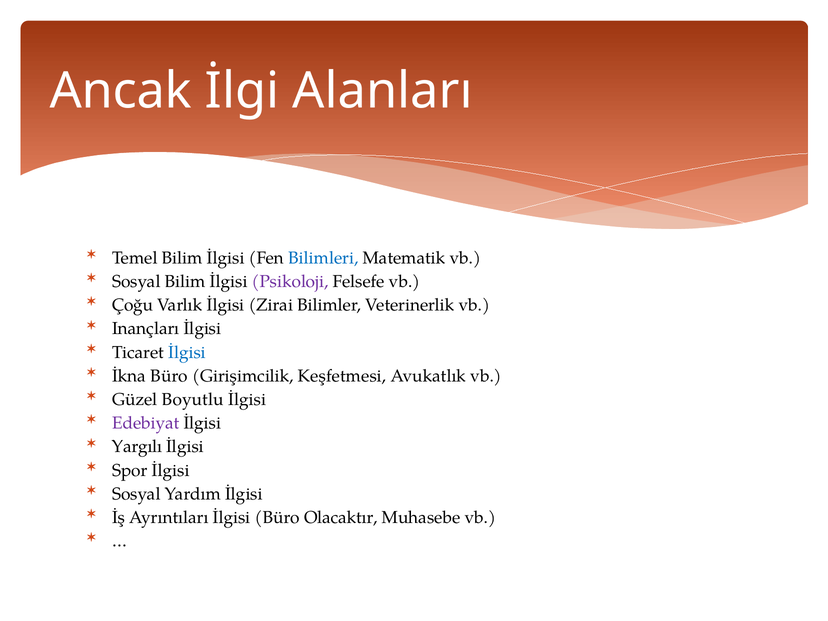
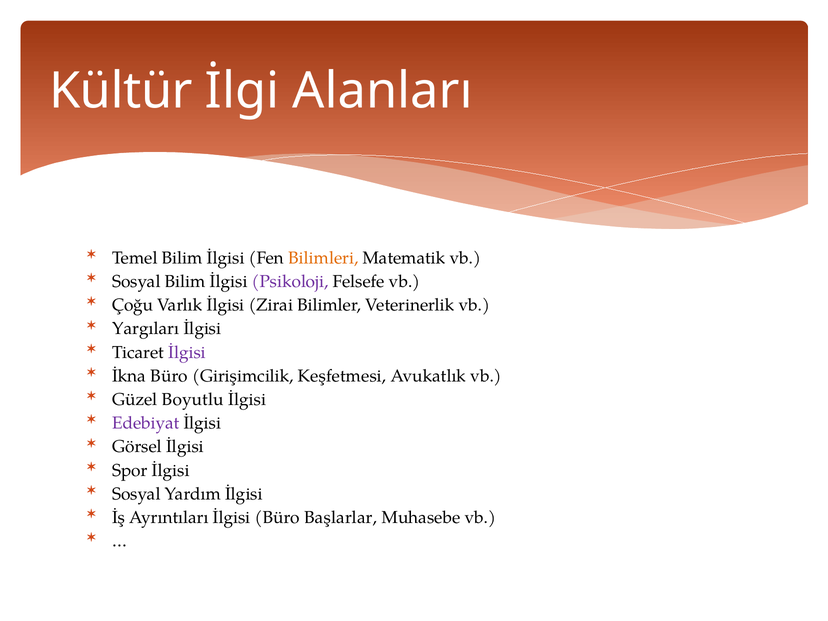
Ancak: Ancak -> Kültür
Bilimleri colour: blue -> orange
Inançları: Inançları -> Yargıları
İlgisi at (187, 352) colour: blue -> purple
Yargılı: Yargılı -> Görsel
Olacaktır: Olacaktır -> Başlarlar
